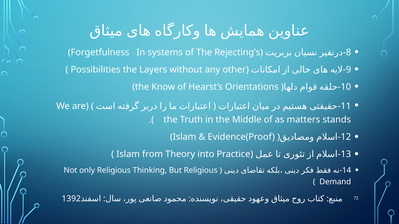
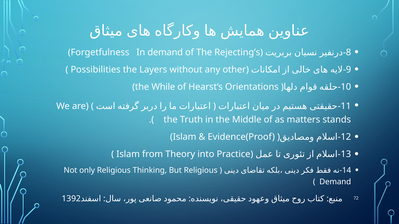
In systems: systems -> demand
Know: Know -> While
